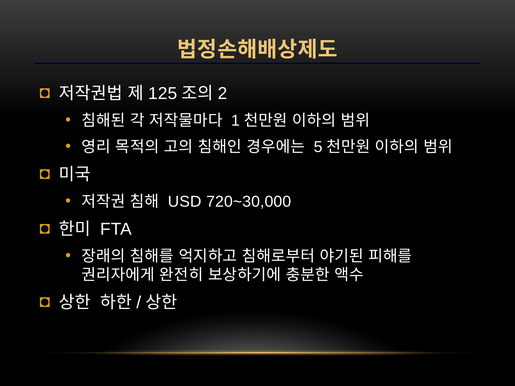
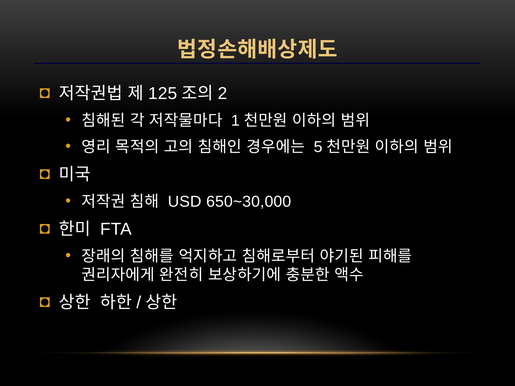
720~30,000: 720~30,000 -> 650~30,000
